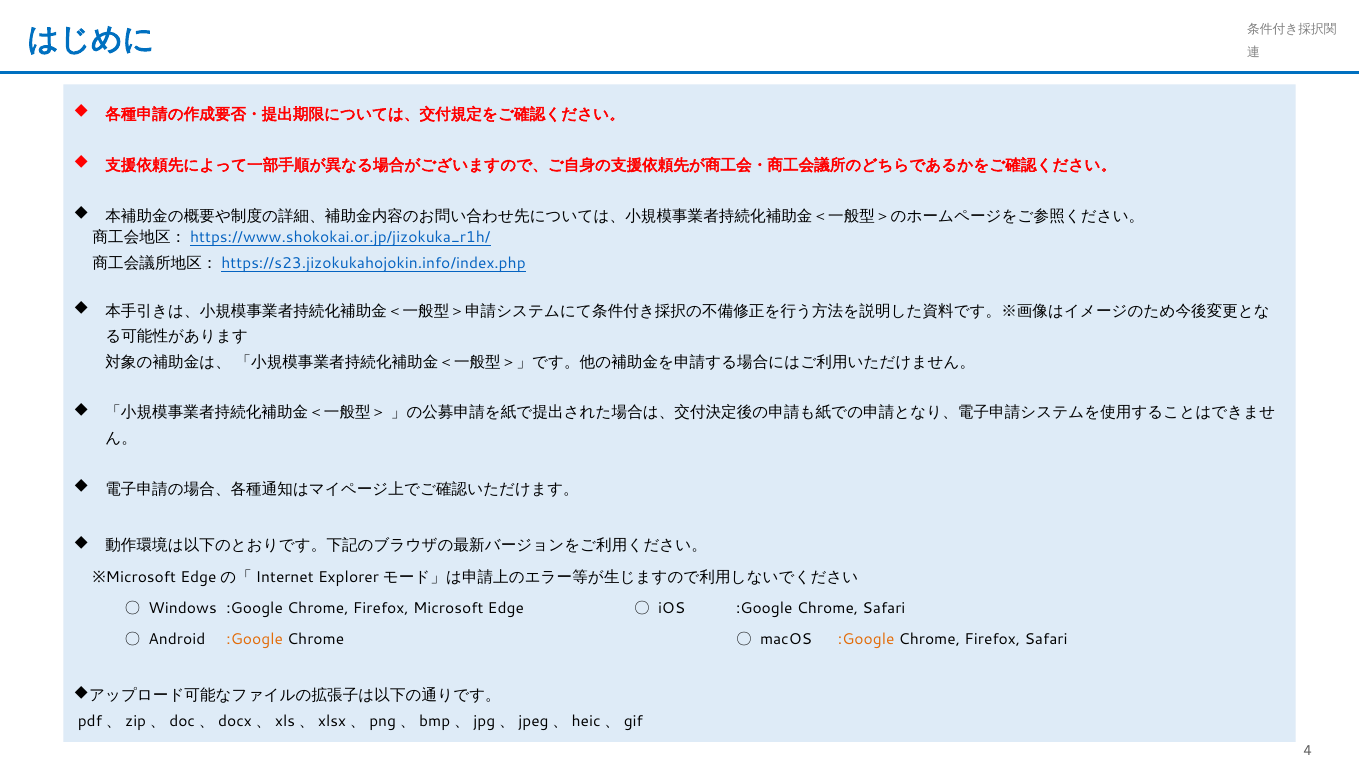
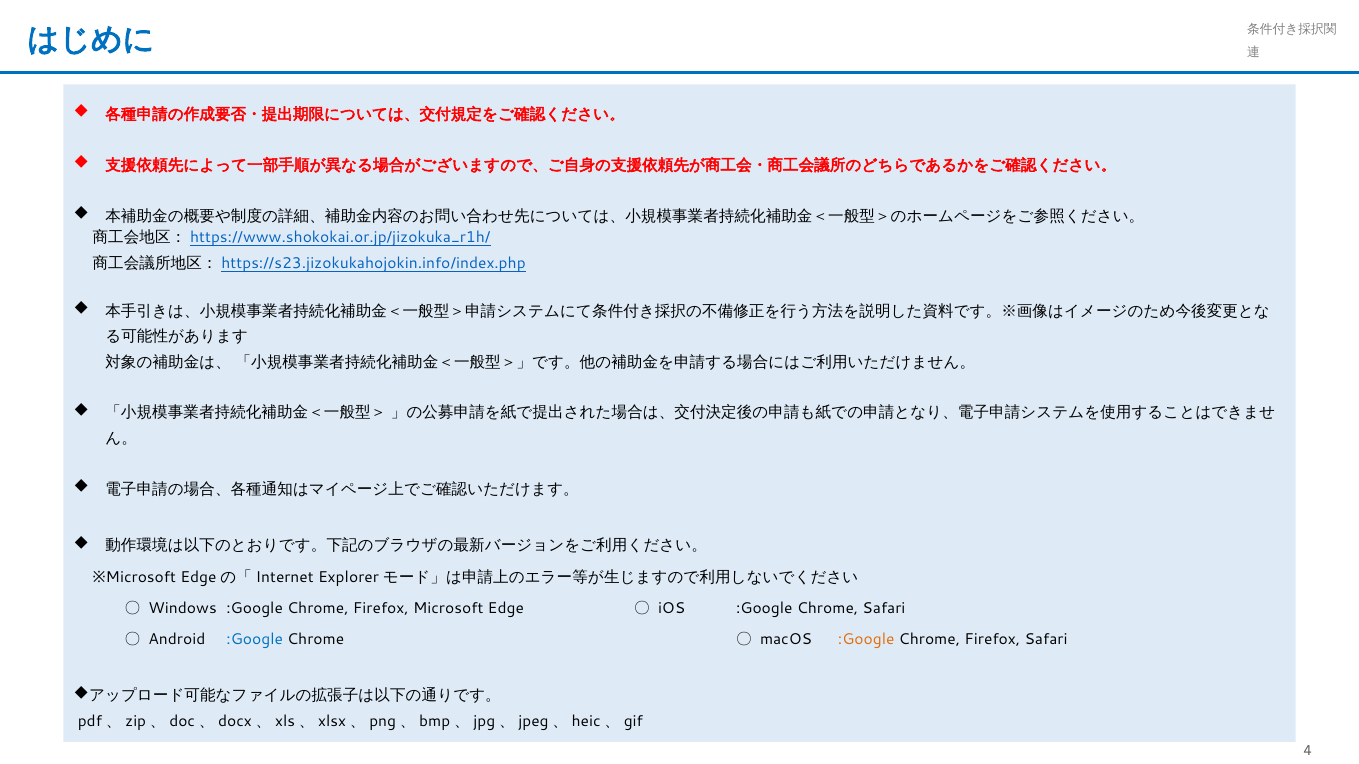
:Google at (255, 640) colour: orange -> blue
